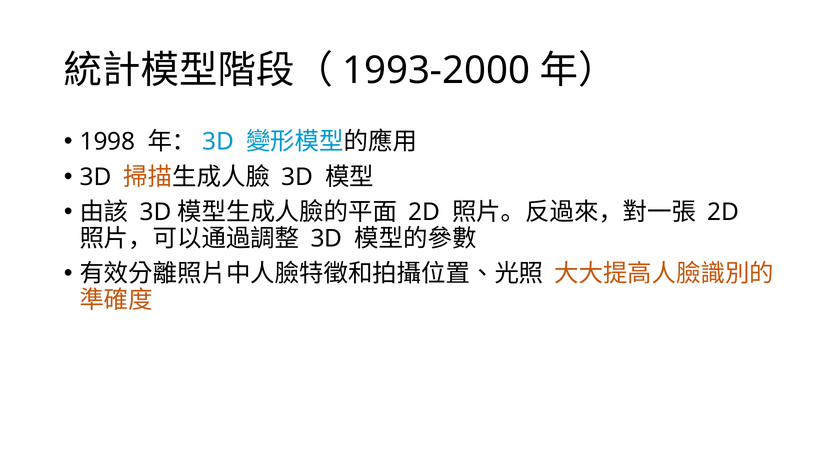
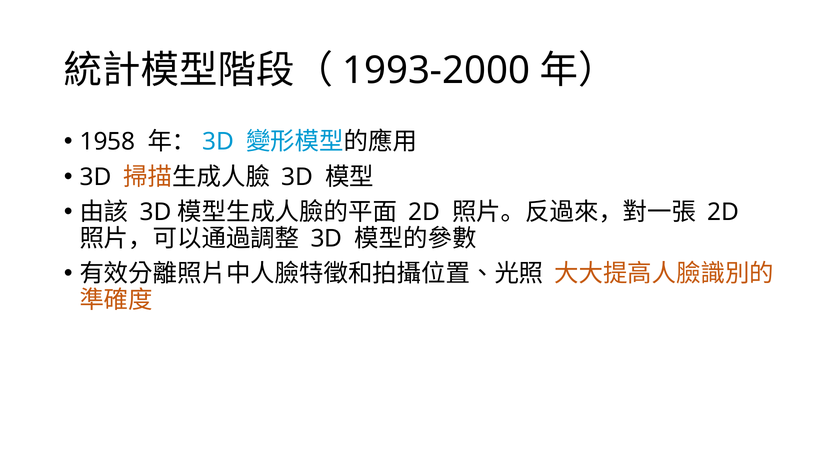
1998: 1998 -> 1958
